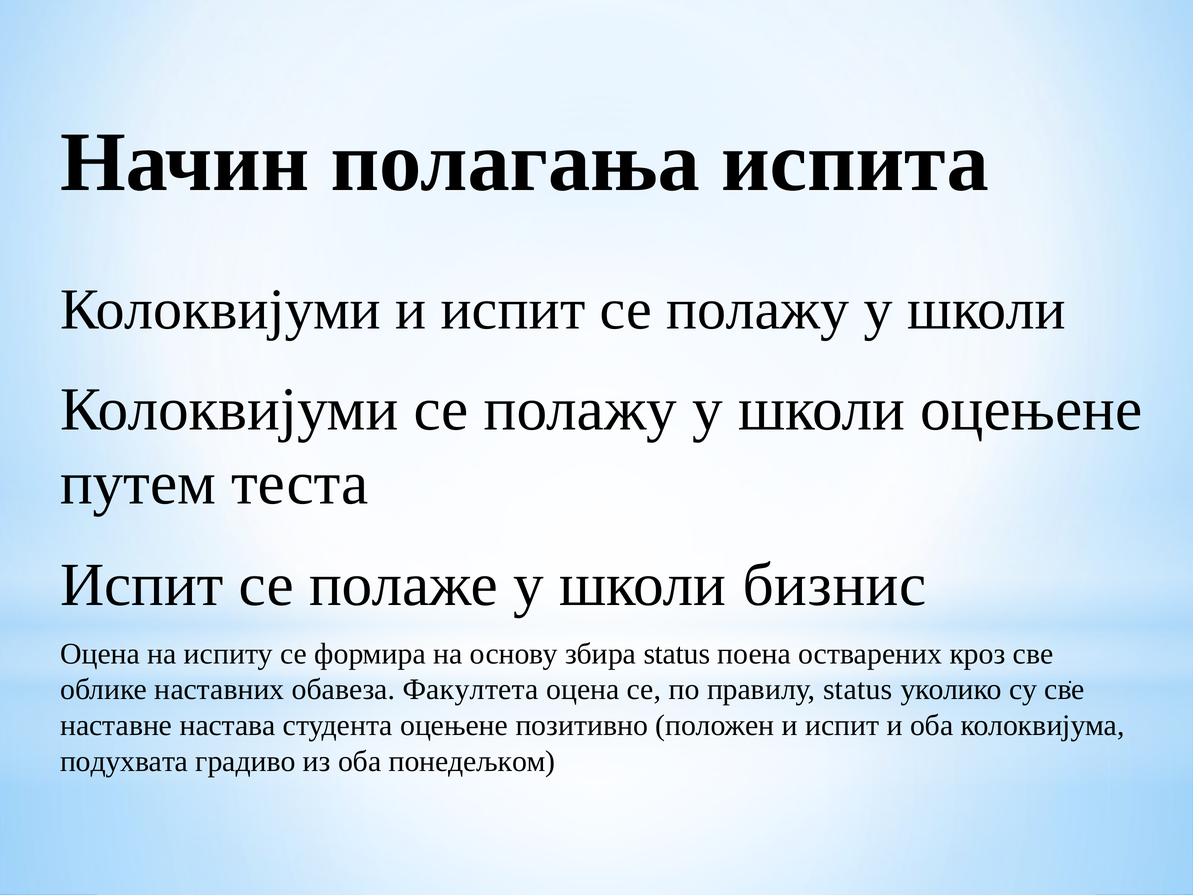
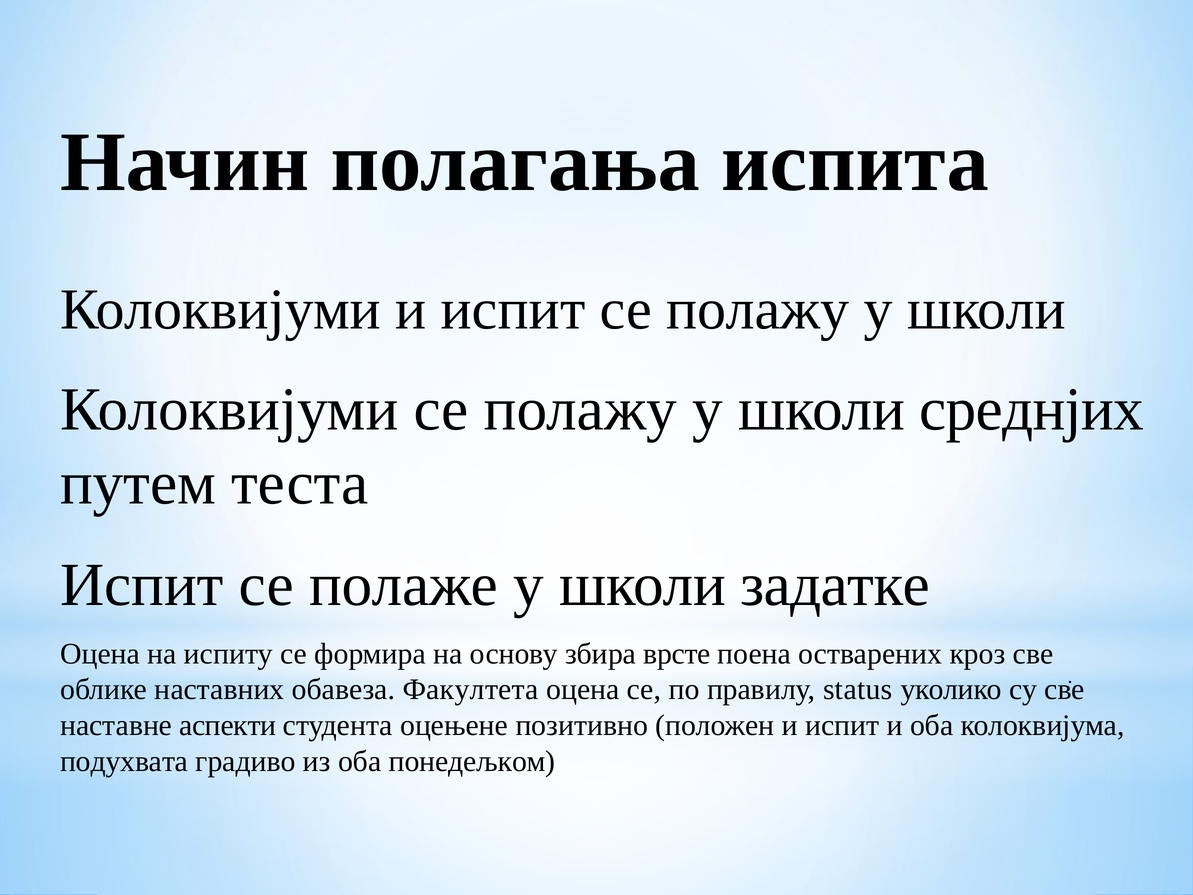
школи оцењене: оцењене -> среднјих
бизнис: бизнис -> задатке
збира status: status -> врсте
настава: настава -> аспекти
